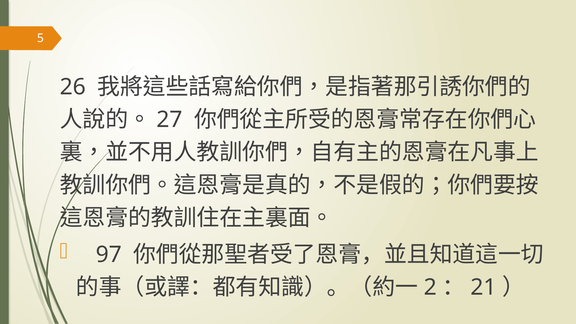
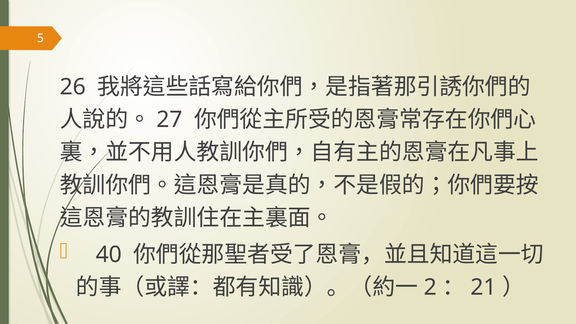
97: 97 -> 40
